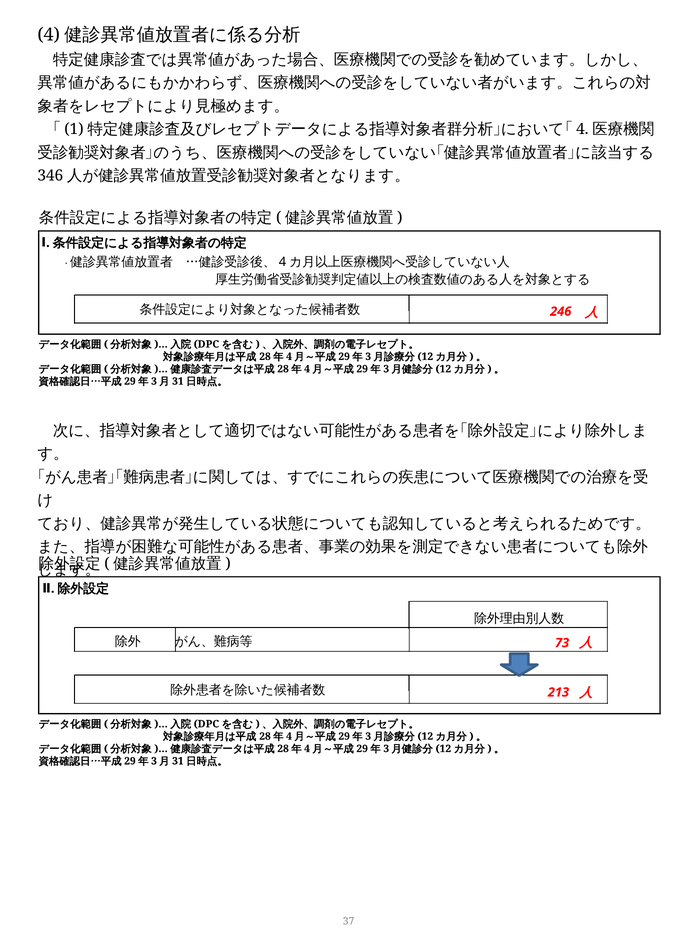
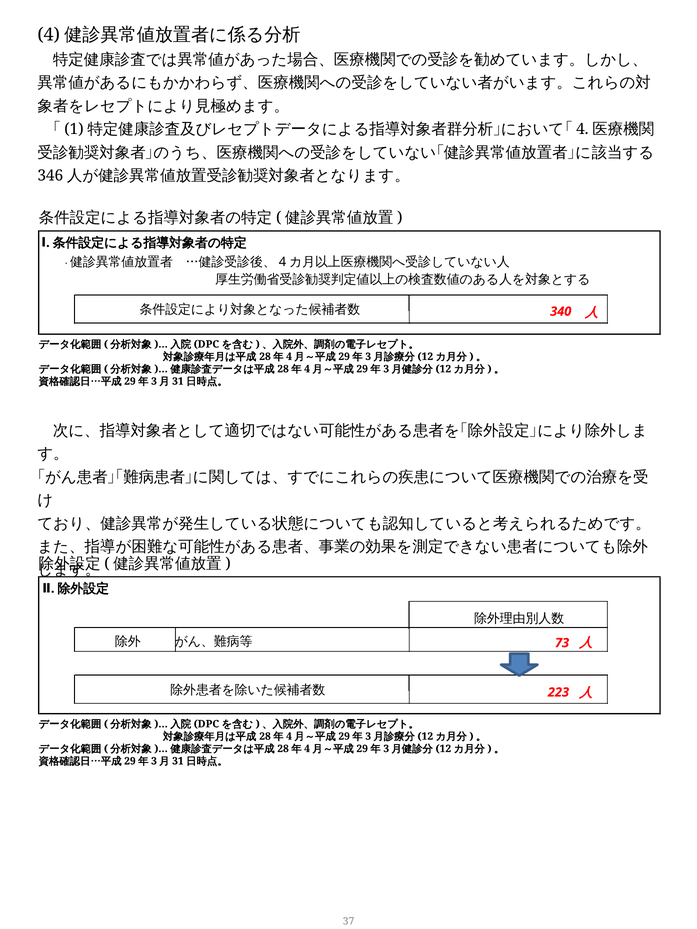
246: 246 -> 340
213: 213 -> 223
